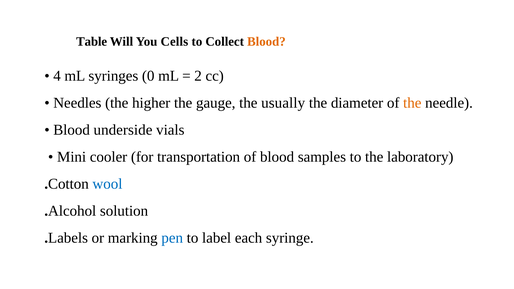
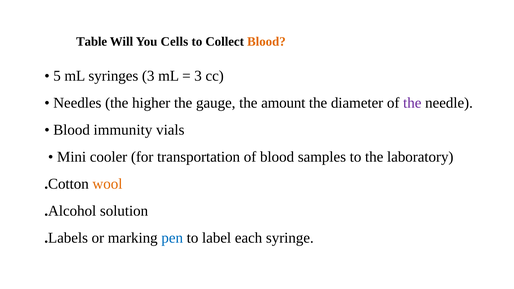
4: 4 -> 5
syringes 0: 0 -> 3
2 at (198, 76): 2 -> 3
usually: usually -> amount
the at (412, 103) colour: orange -> purple
underside: underside -> immunity
wool colour: blue -> orange
